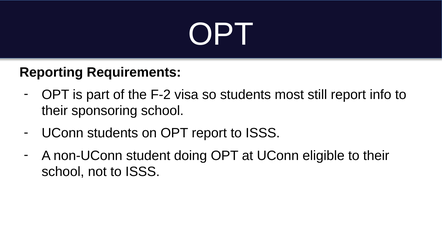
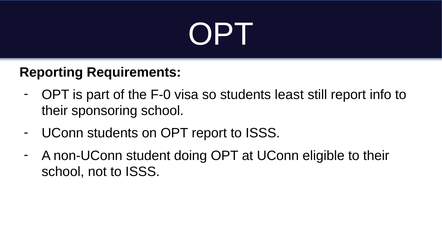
F-2: F-2 -> F-0
most: most -> least
